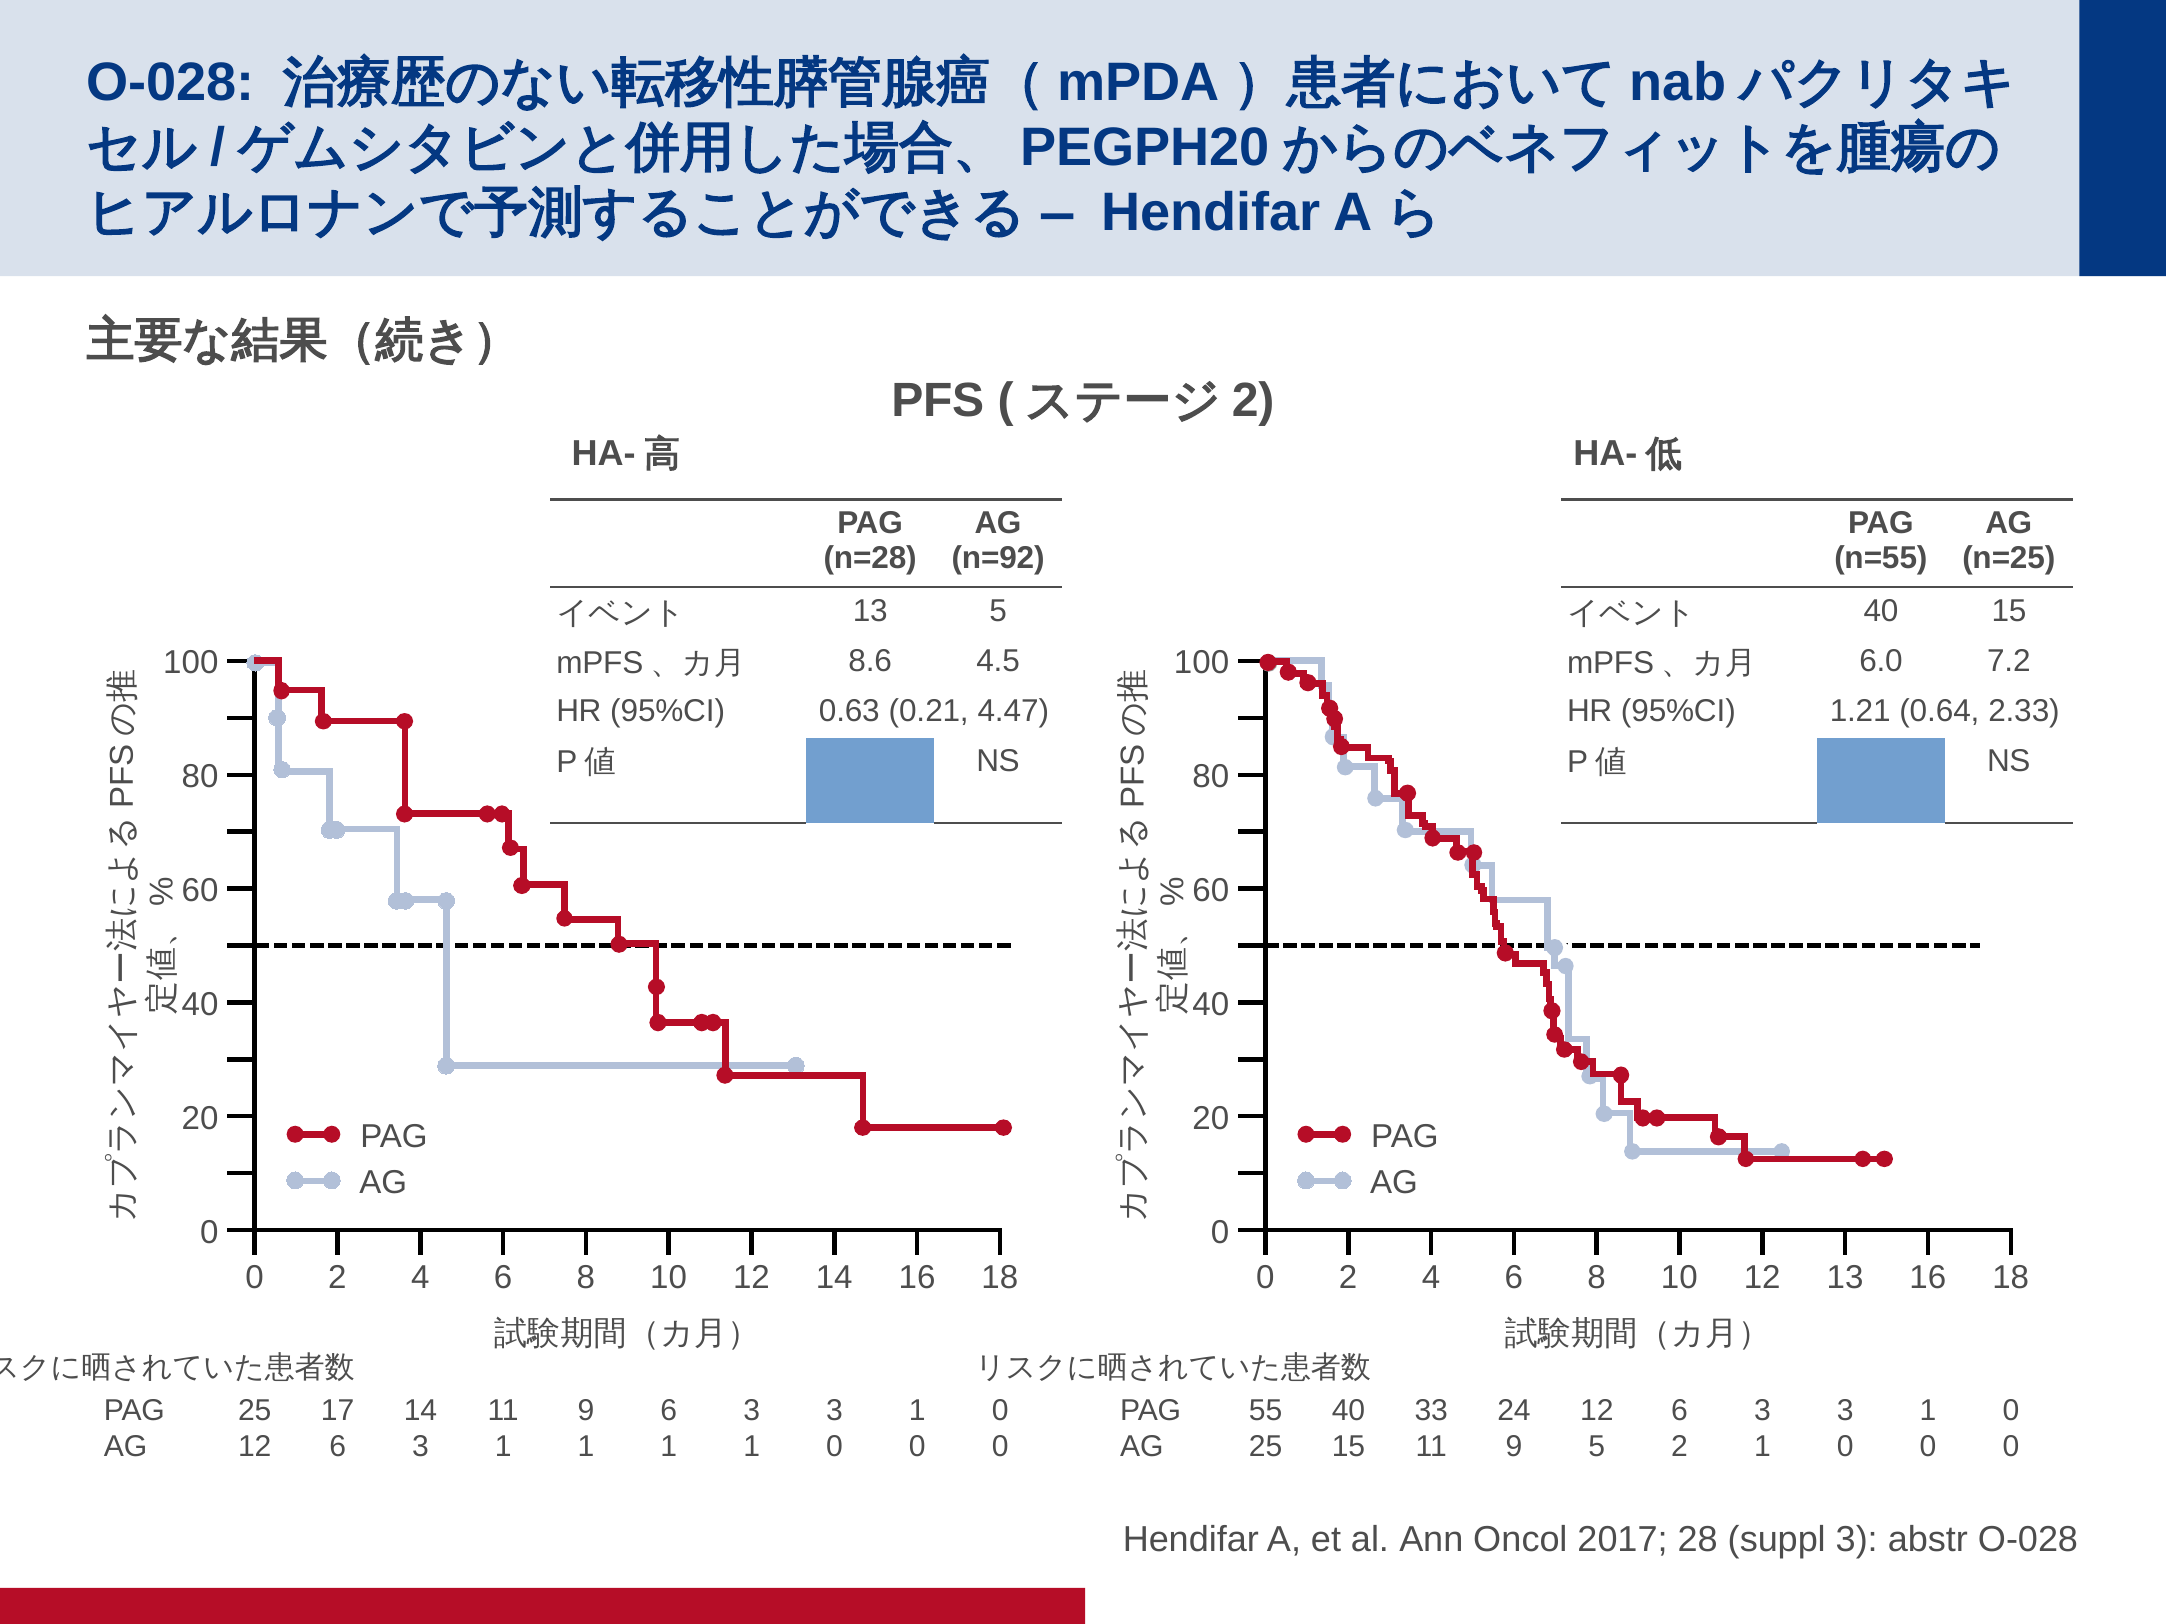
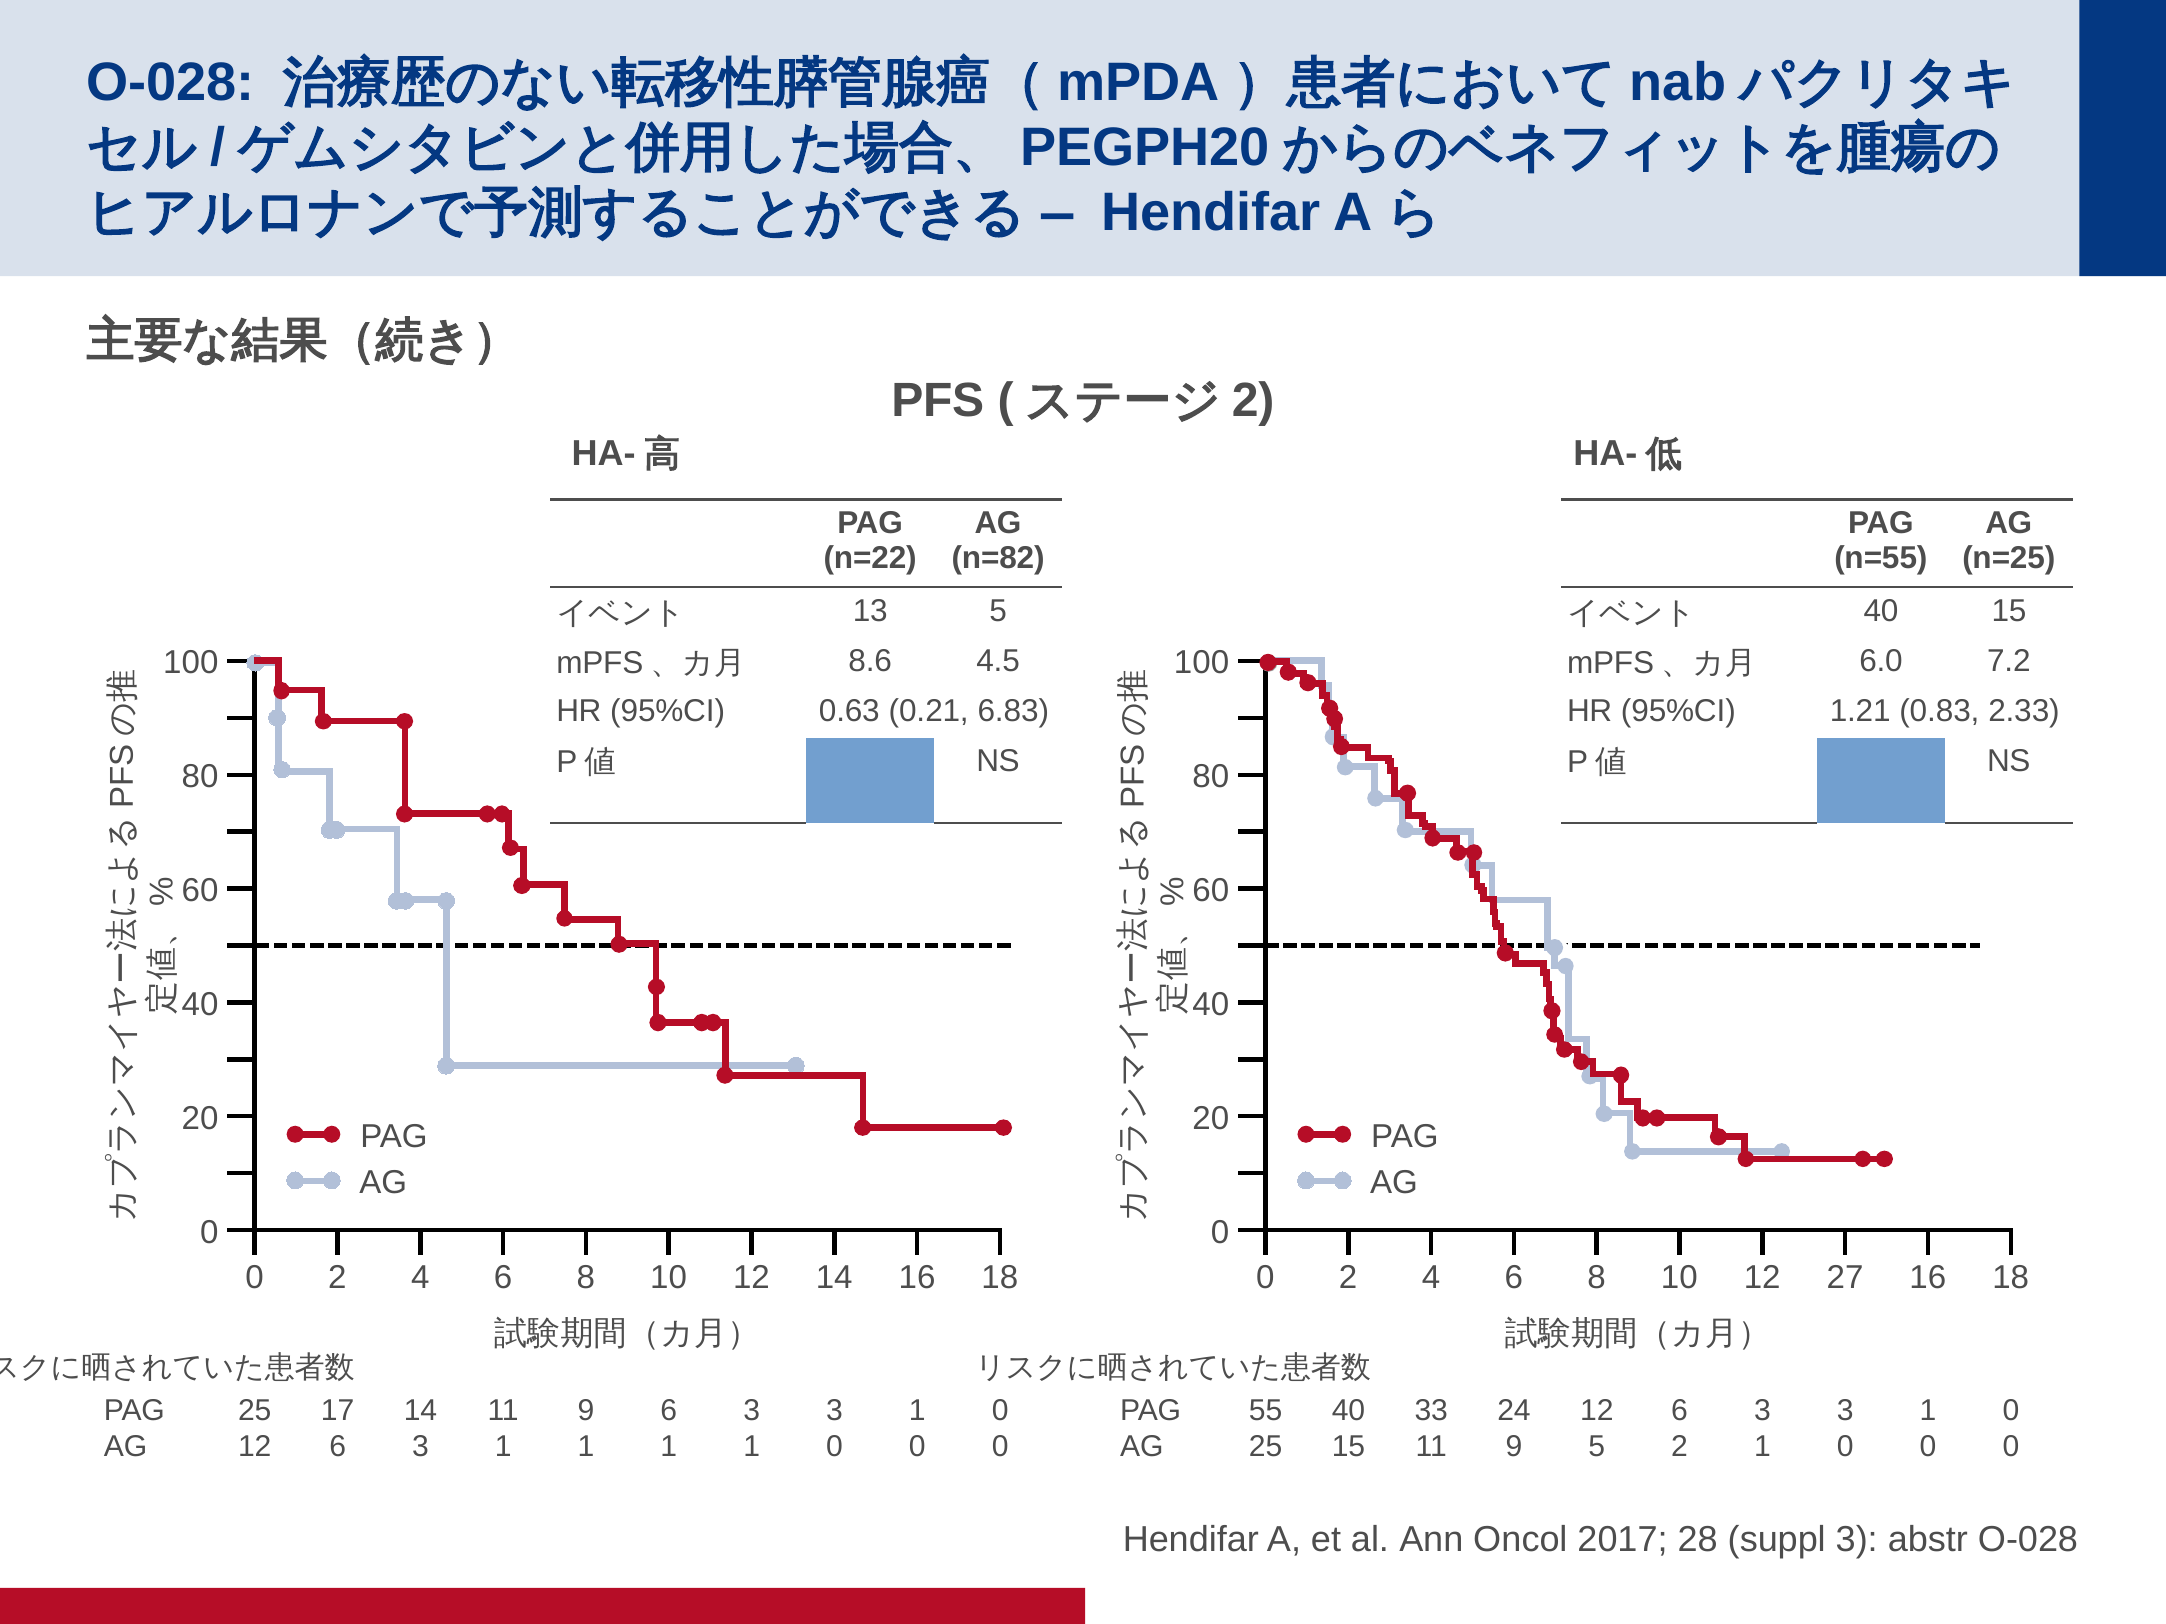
n=28: n=28 -> n=22
n=92: n=92 -> n=82
4.47: 4.47 -> 6.83
0.64: 0.64 -> 0.83
12 13: 13 -> 27
